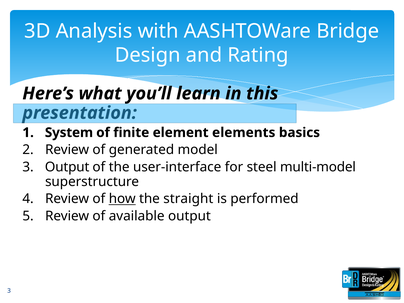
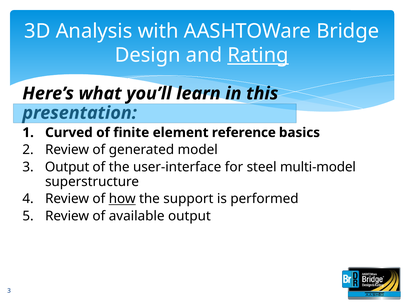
Rating underline: none -> present
System: System -> Curved
elements: elements -> reference
straight: straight -> support
